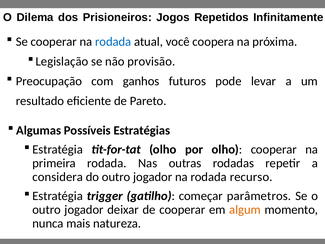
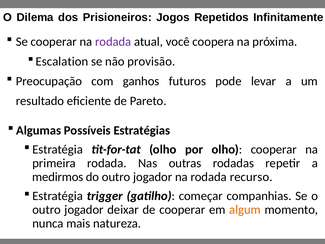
rodada at (113, 42) colour: blue -> purple
Legislação: Legislação -> Escalation
considera: considera -> medirmos
parâmetros: parâmetros -> companhias
